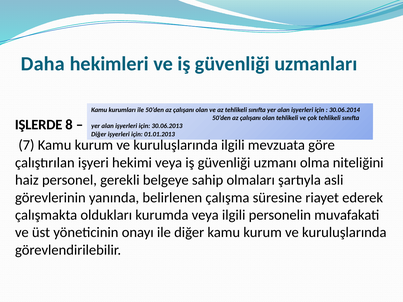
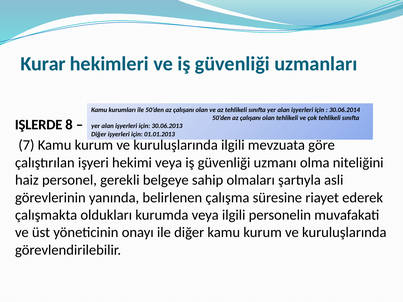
Daha: Daha -> Kurar
